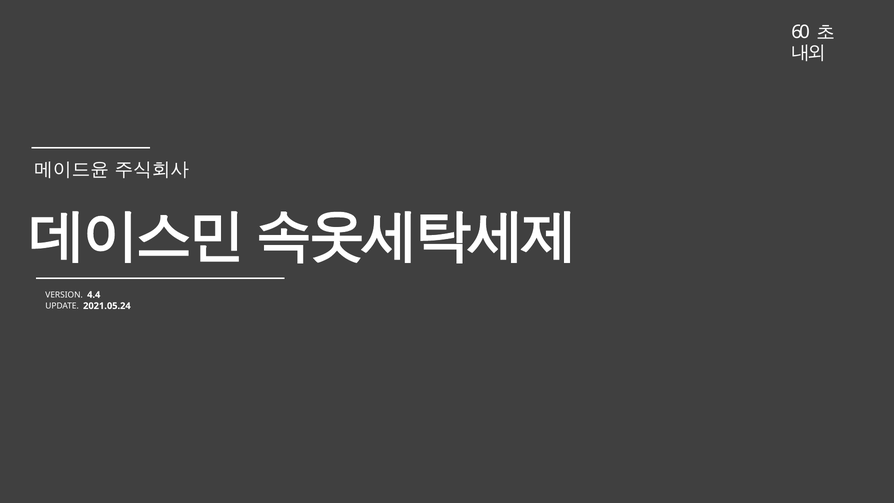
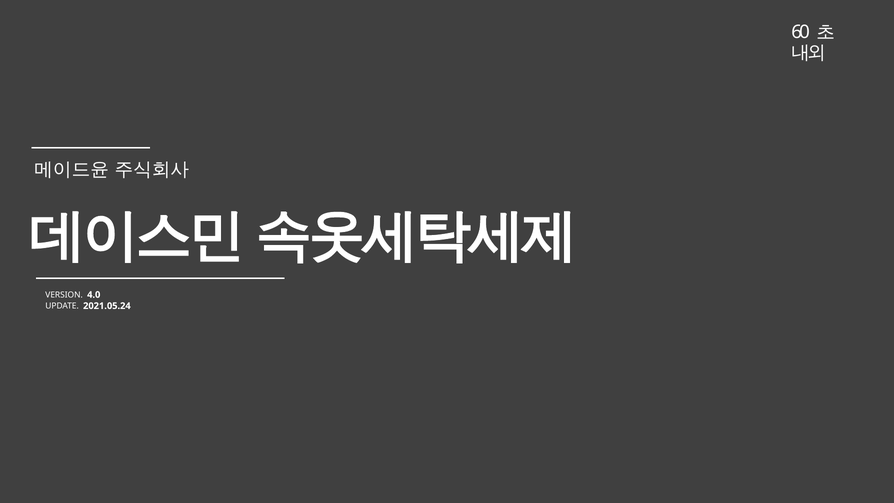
4.4: 4.4 -> 4.0
